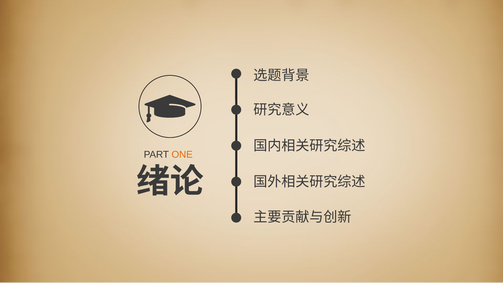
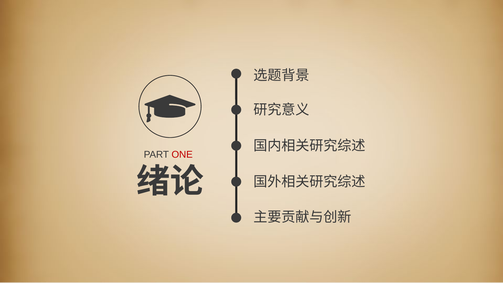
ONE colour: orange -> red
